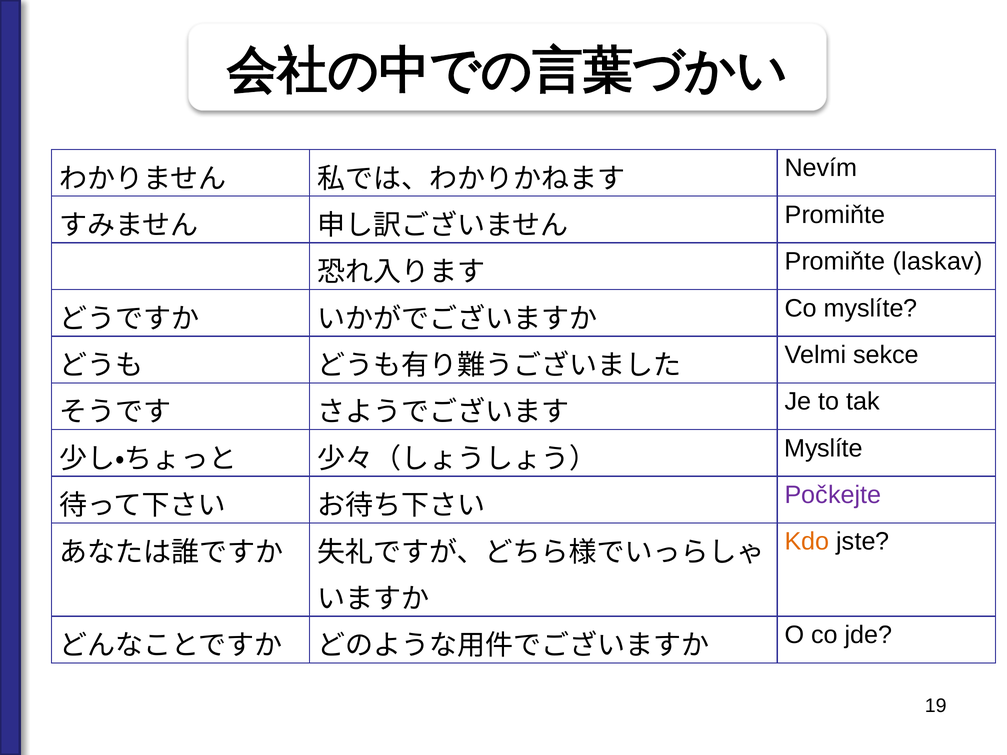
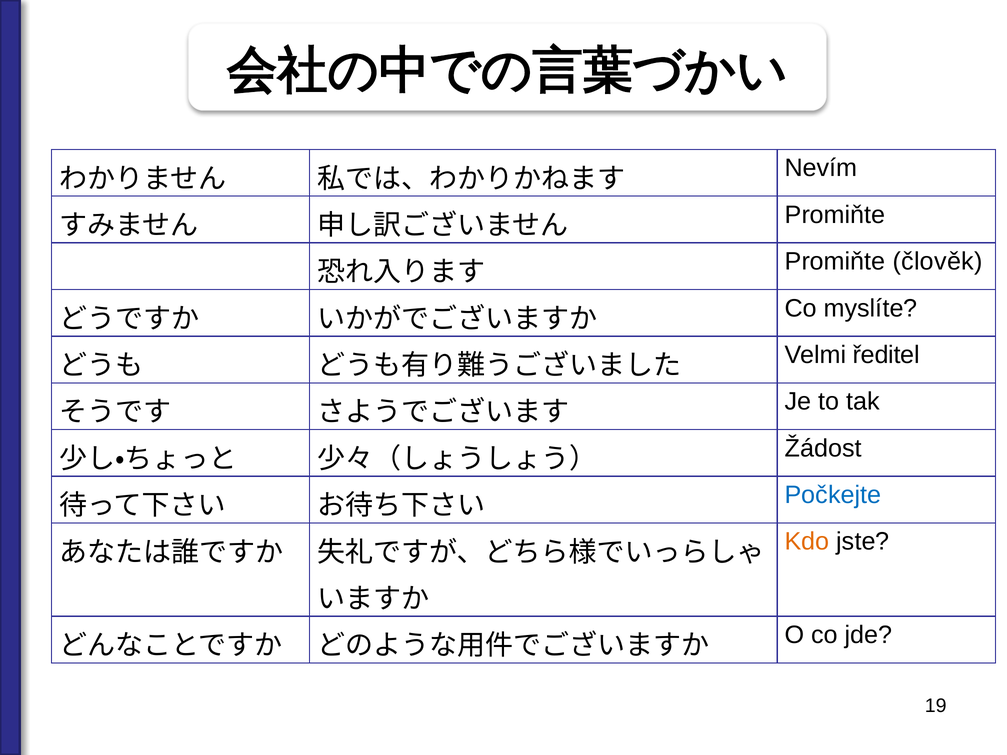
laskav: laskav -> člověk
sekce: sekce -> ředitel
Myslíte at (823, 448): Myslíte -> Žádost
Počkejte colour: purple -> blue
